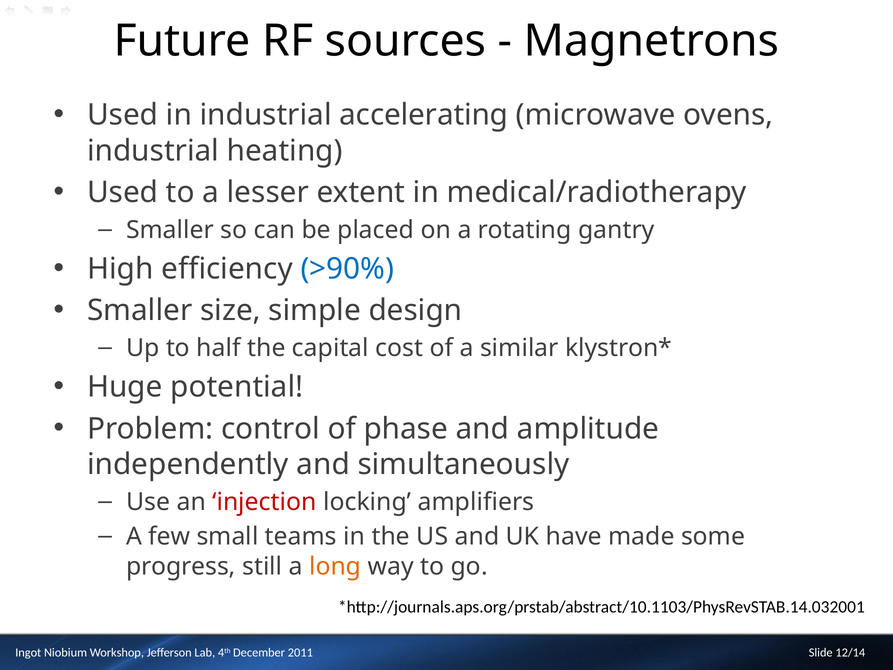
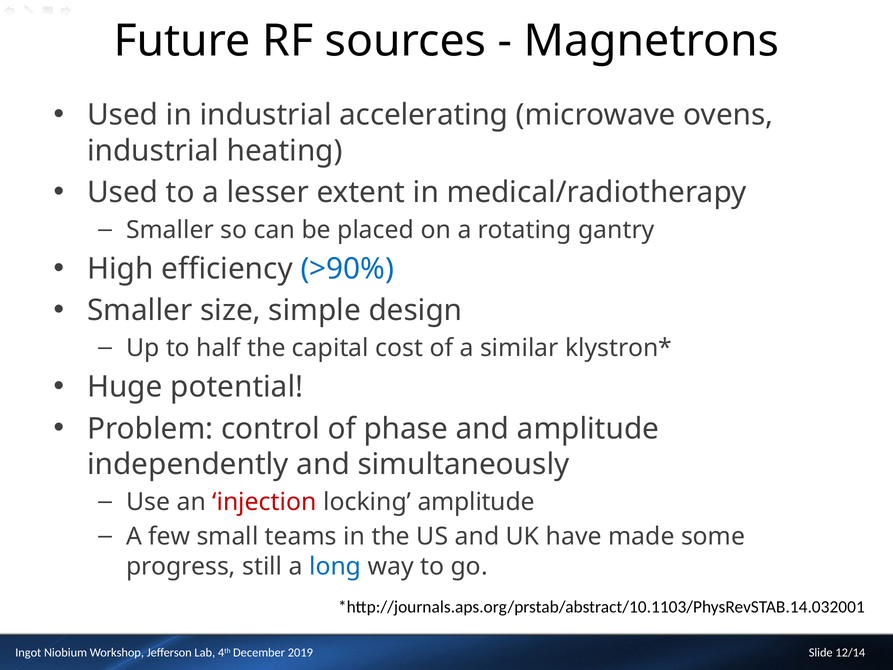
locking amplifiers: amplifiers -> amplitude
long colour: orange -> blue
2011: 2011 -> 2019
